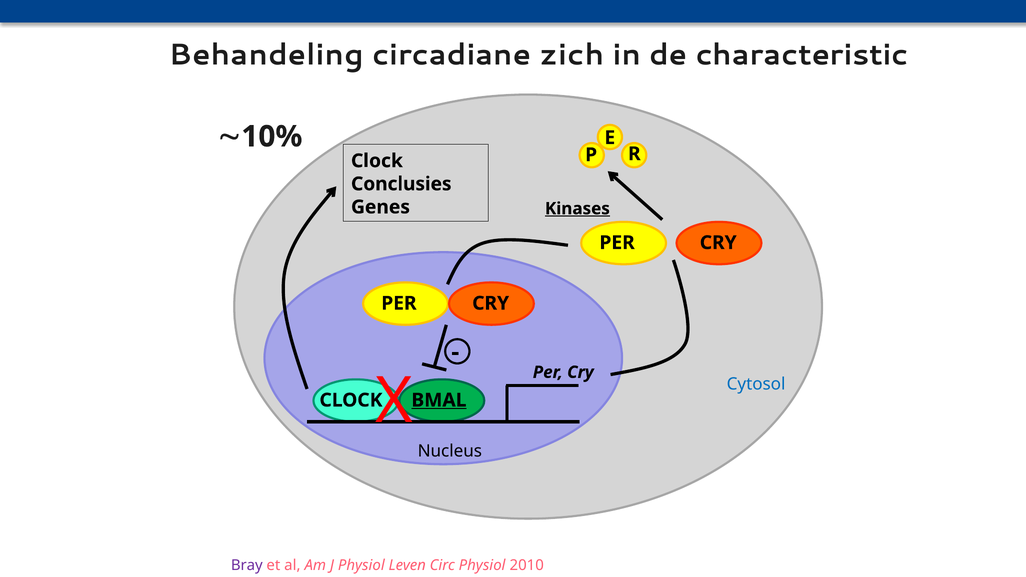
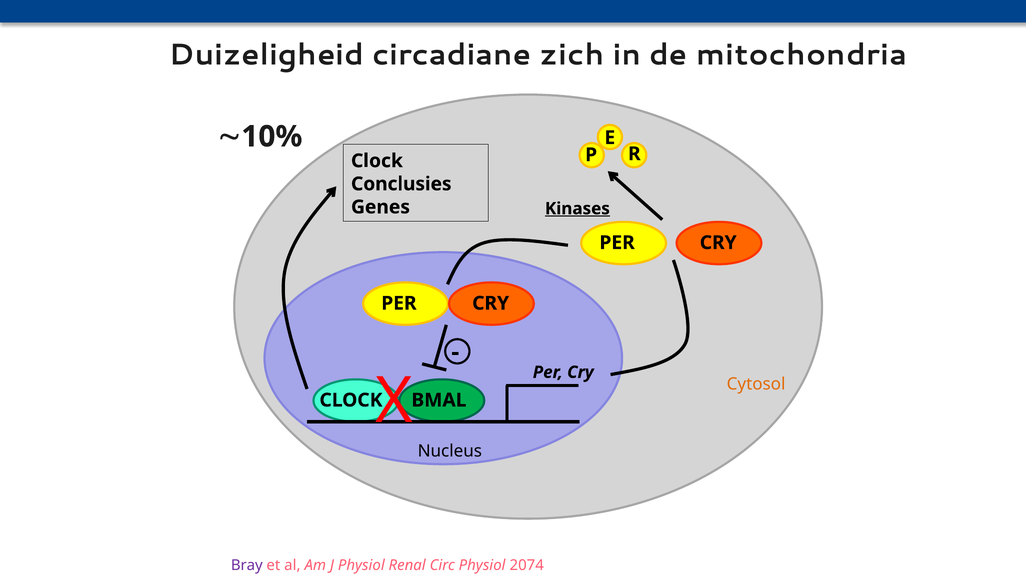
Behandeling: Behandeling -> Duizeligheid
characteristic: characteristic -> mitochondria
Cytosol colour: blue -> orange
BMAL underline: present -> none
Leven: Leven -> Renal
2010: 2010 -> 2074
